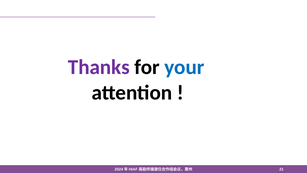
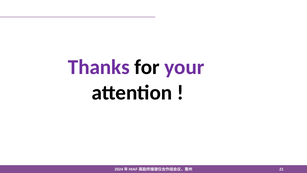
your colour: blue -> purple
